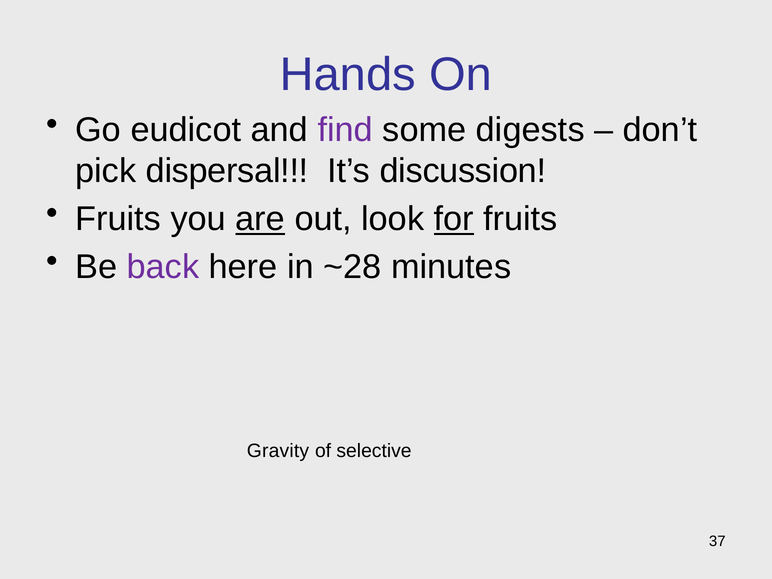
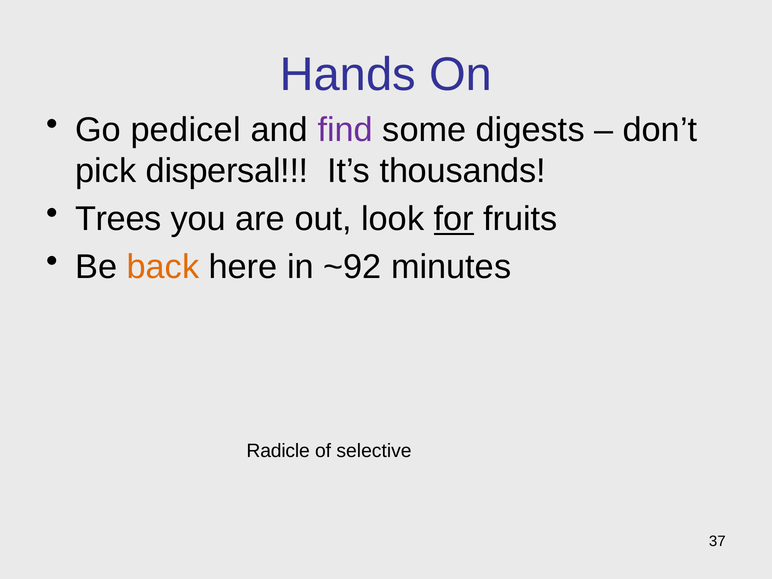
eudicot: eudicot -> pedicel
discussion: discussion -> thousands
Fruits at (118, 219): Fruits -> Trees
are underline: present -> none
back colour: purple -> orange
~28: ~28 -> ~92
Gravity: Gravity -> Radicle
